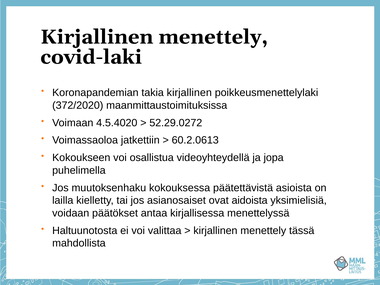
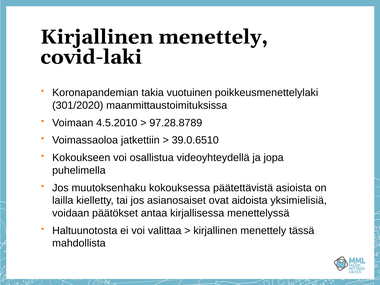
takia kirjallinen: kirjallinen -> vuotuinen
372/2020: 372/2020 -> 301/2020
4.5.4020: 4.5.4020 -> 4.5.2010
52.29.0272: 52.29.0272 -> 97.28.8789
60.2.0613: 60.2.0613 -> 39.0.6510
